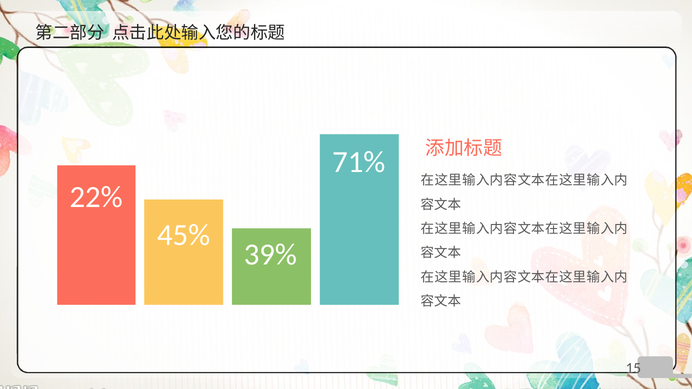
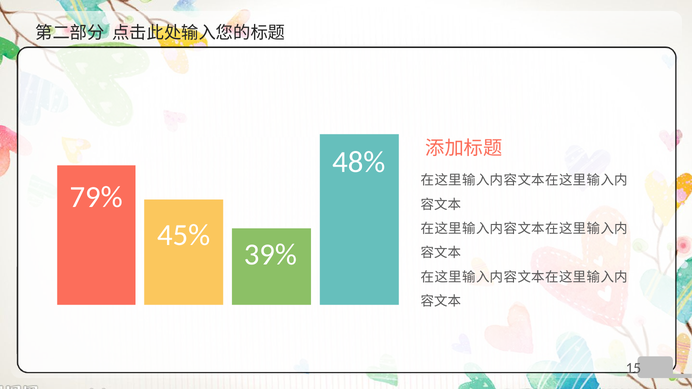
71%: 71% -> 48%
22%: 22% -> 79%
